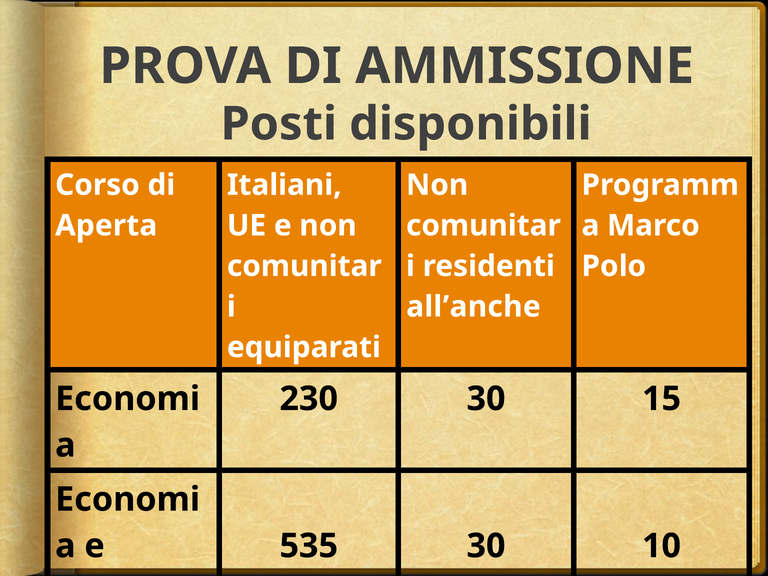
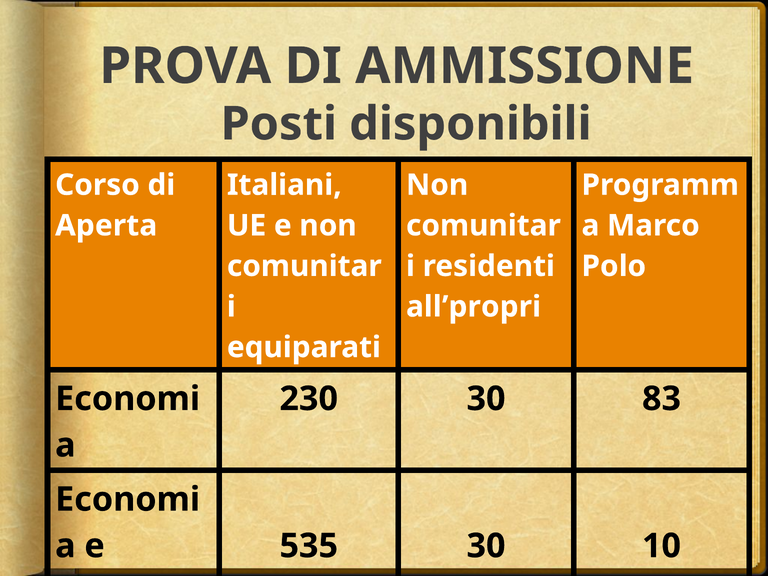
all’anche: all’anche -> all’propri
15: 15 -> 83
